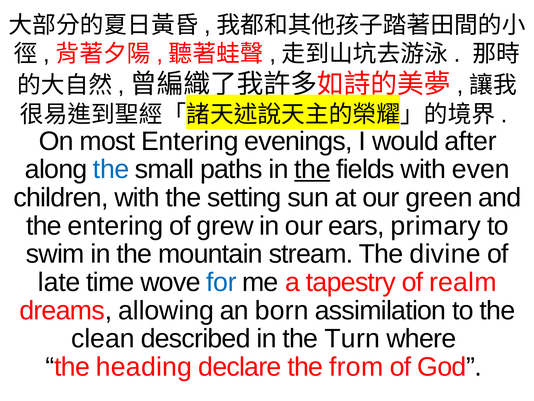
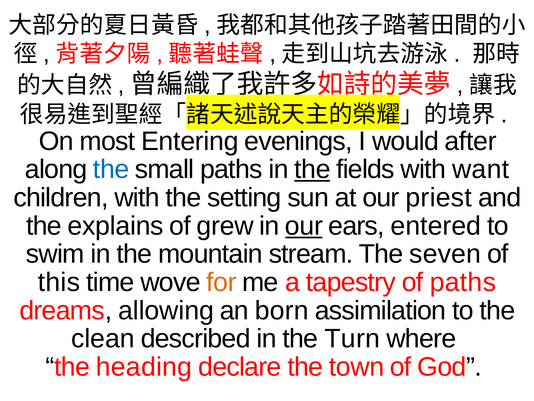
even: even -> want
green: green -> priest
the entering: entering -> explains
our at (304, 226) underline: none -> present
primary: primary -> entered
divine: divine -> seven
late: late -> this
for colour: blue -> orange
of realm: realm -> paths
from: from -> town
